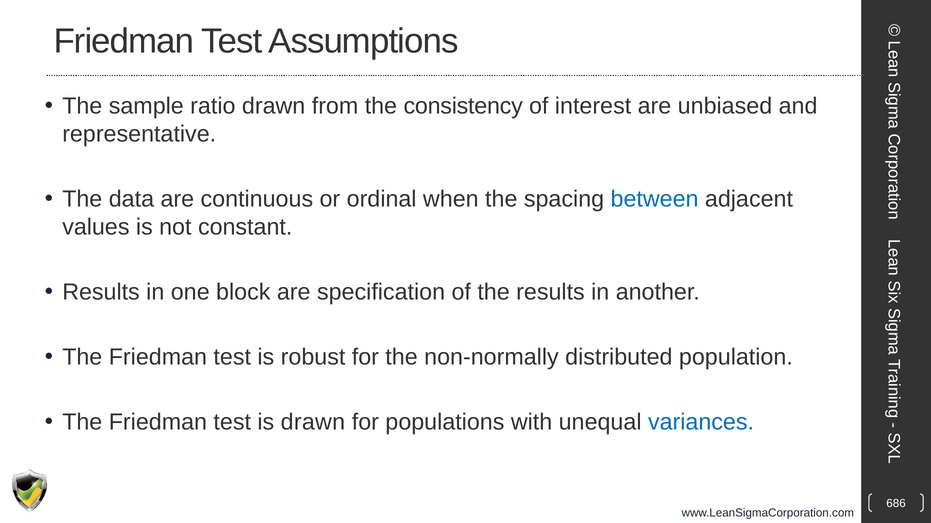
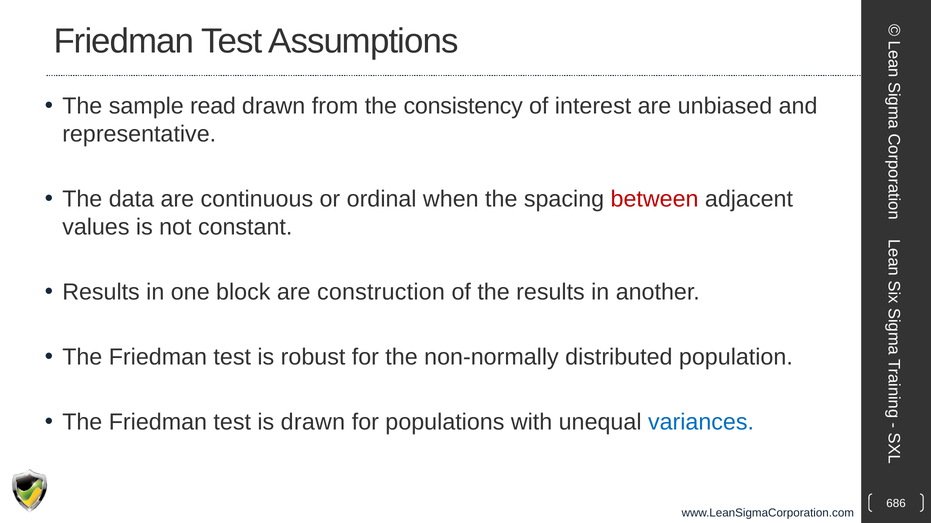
ratio: ratio -> read
between colour: blue -> red
specification: specification -> construction
